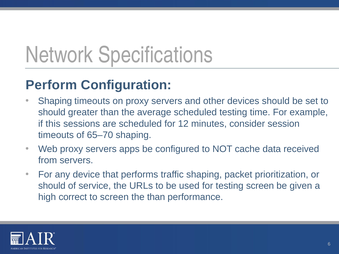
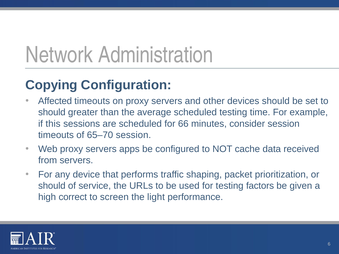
Specifications: Specifications -> Administration
Perform: Perform -> Copying
Shaping at (55, 101): Shaping -> Affected
12: 12 -> 66
65–70 shaping: shaping -> session
testing screen: screen -> factors
the than: than -> light
